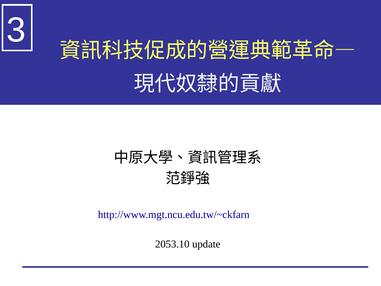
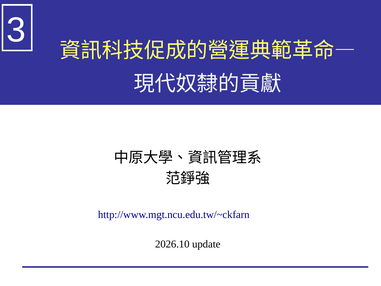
2053.10: 2053.10 -> 2026.10
